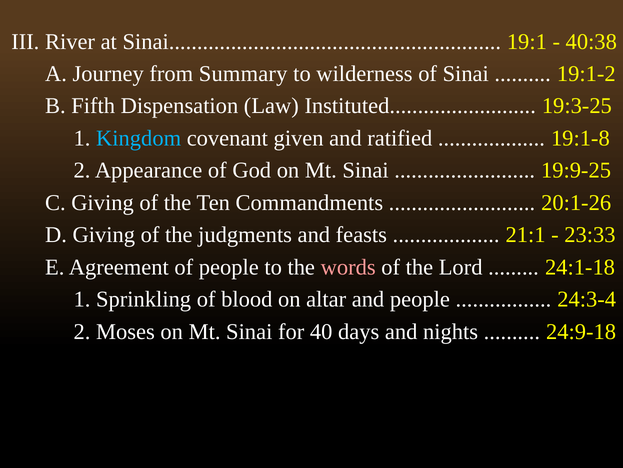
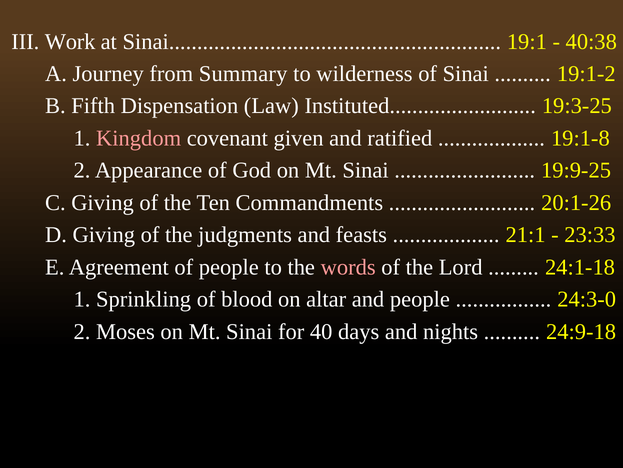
River: River -> Work
Kingdom colour: light blue -> pink
24:3-4: 24:3-4 -> 24:3-0
